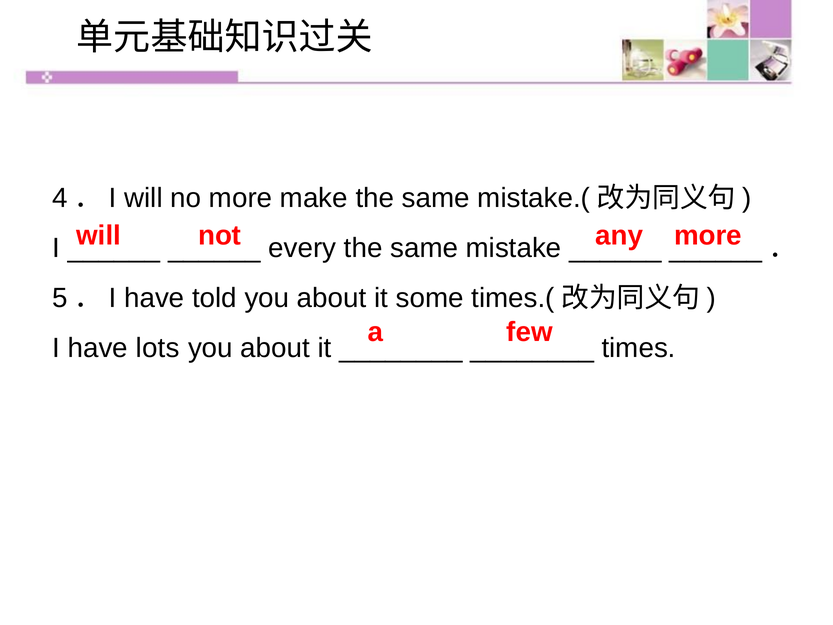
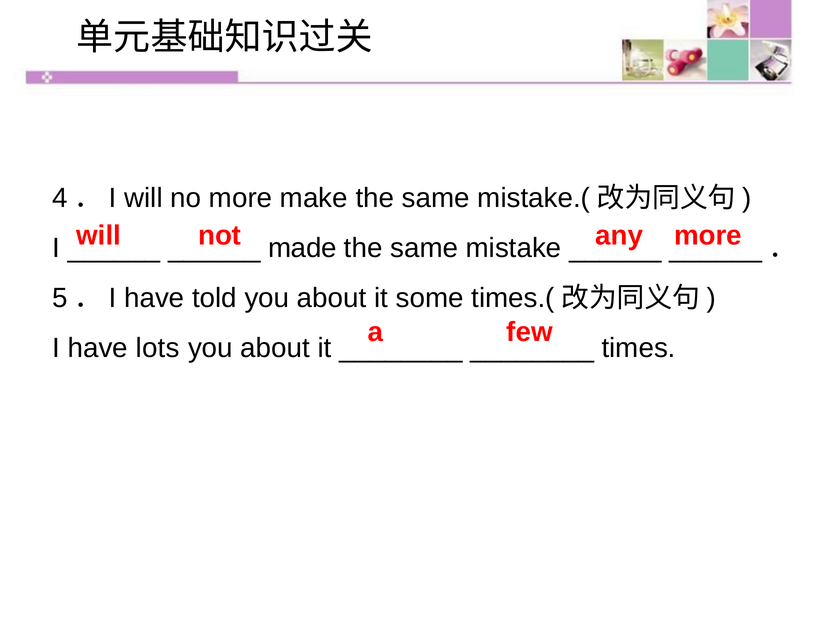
every: every -> made
